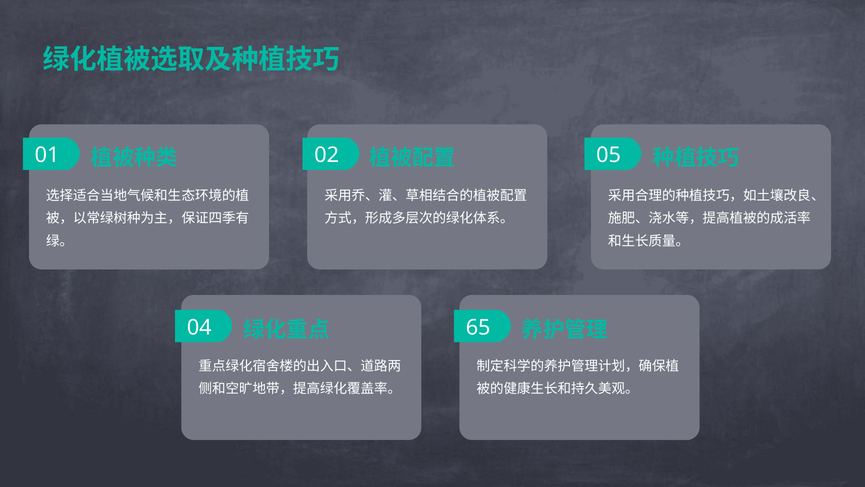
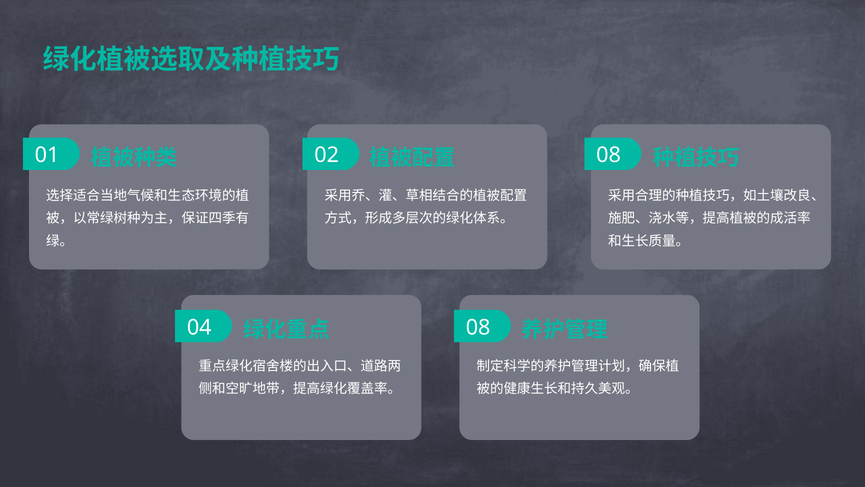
02 05: 05 -> 08
04 65: 65 -> 08
